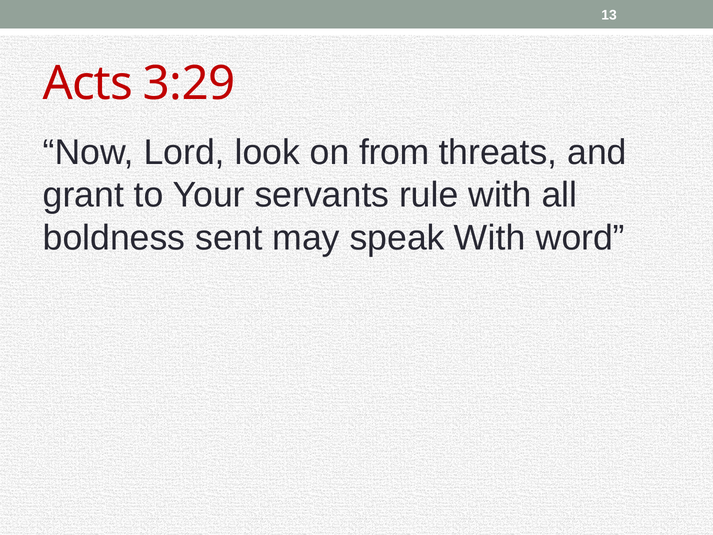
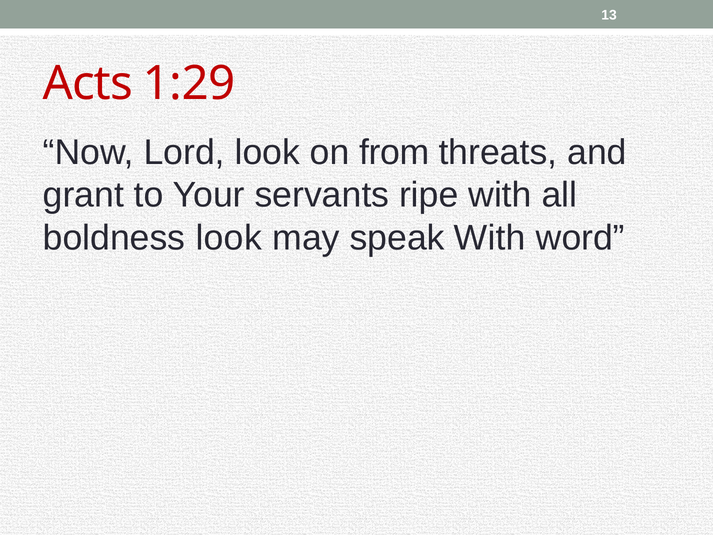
3:29: 3:29 -> 1:29
rule: rule -> ripe
boldness sent: sent -> look
